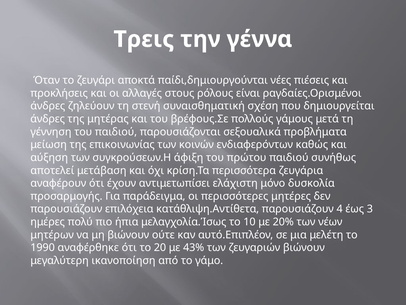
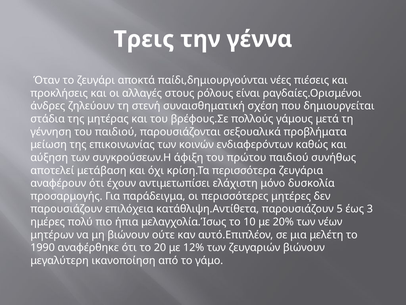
άνδρες at (48, 119): άνδρες -> στάδια
4: 4 -> 5
43%: 43% -> 12%
